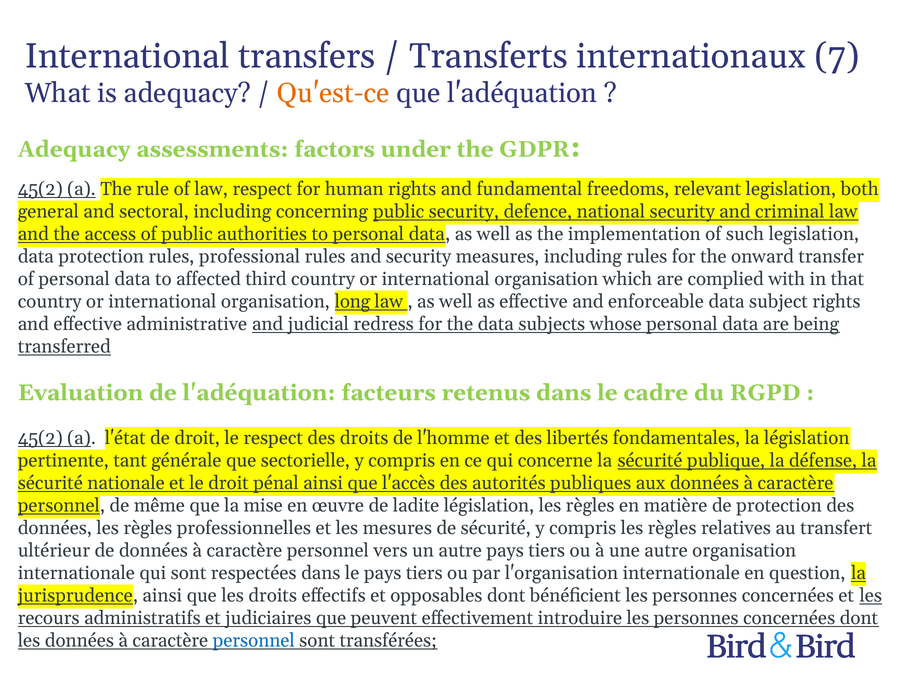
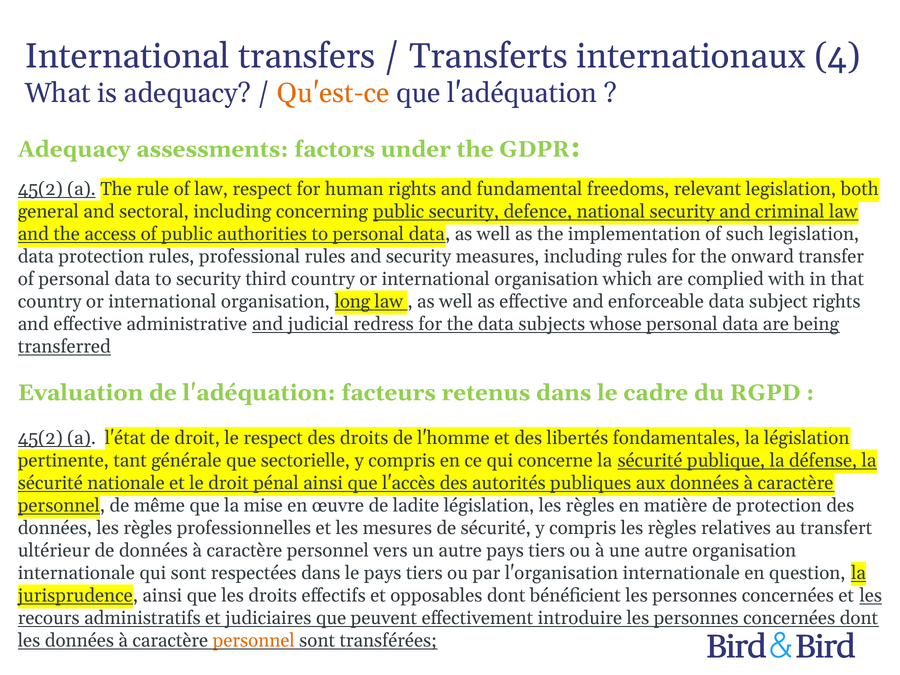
7: 7 -> 4
to affected: affected -> security
personnel at (254, 641) colour: blue -> orange
